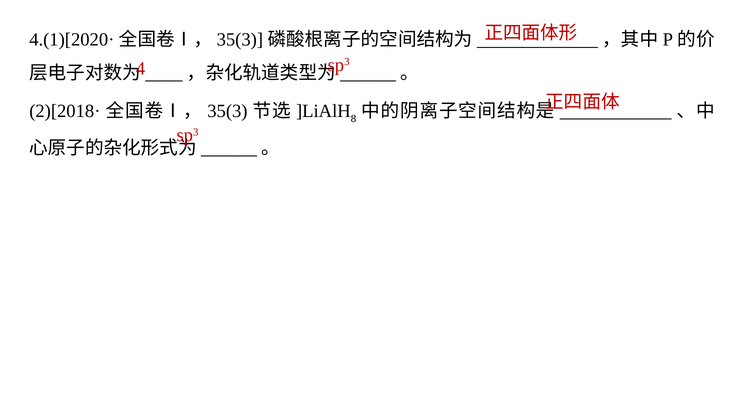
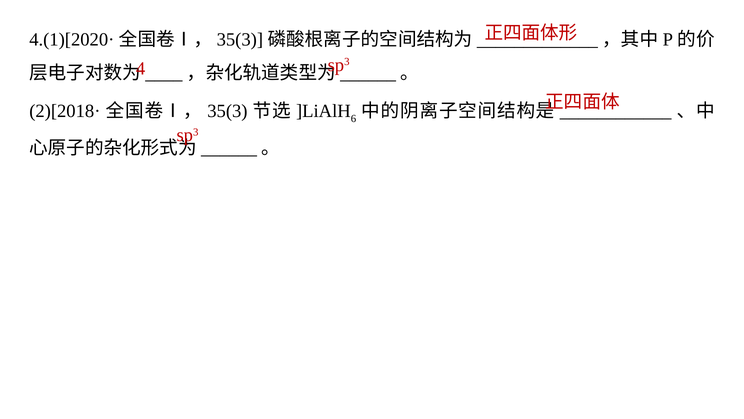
8: 8 -> 6
